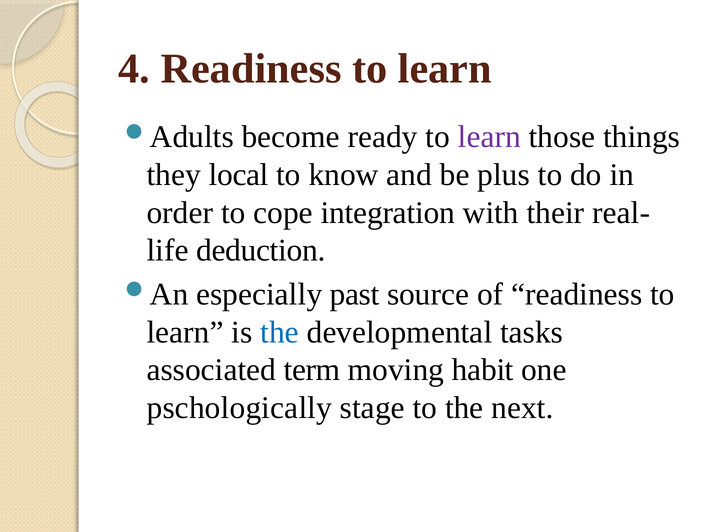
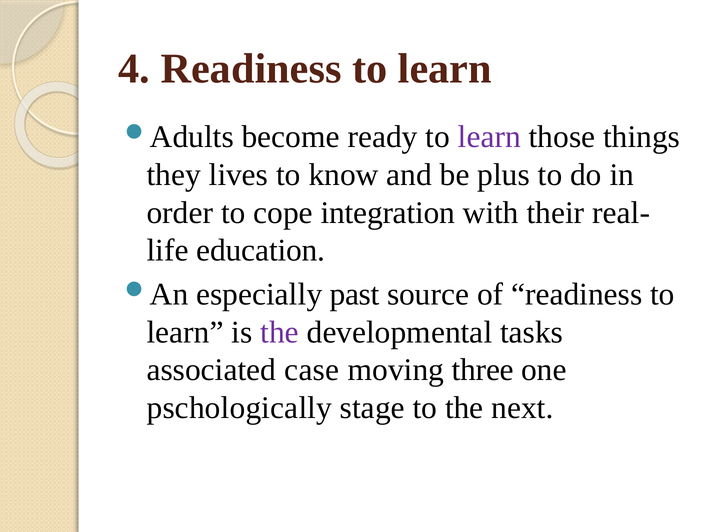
local: local -> lives
deduction: deduction -> education
the at (280, 332) colour: blue -> purple
term: term -> case
habit: habit -> three
